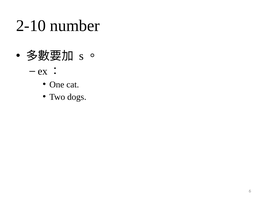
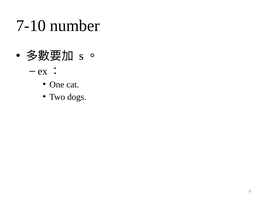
2-10: 2-10 -> 7-10
